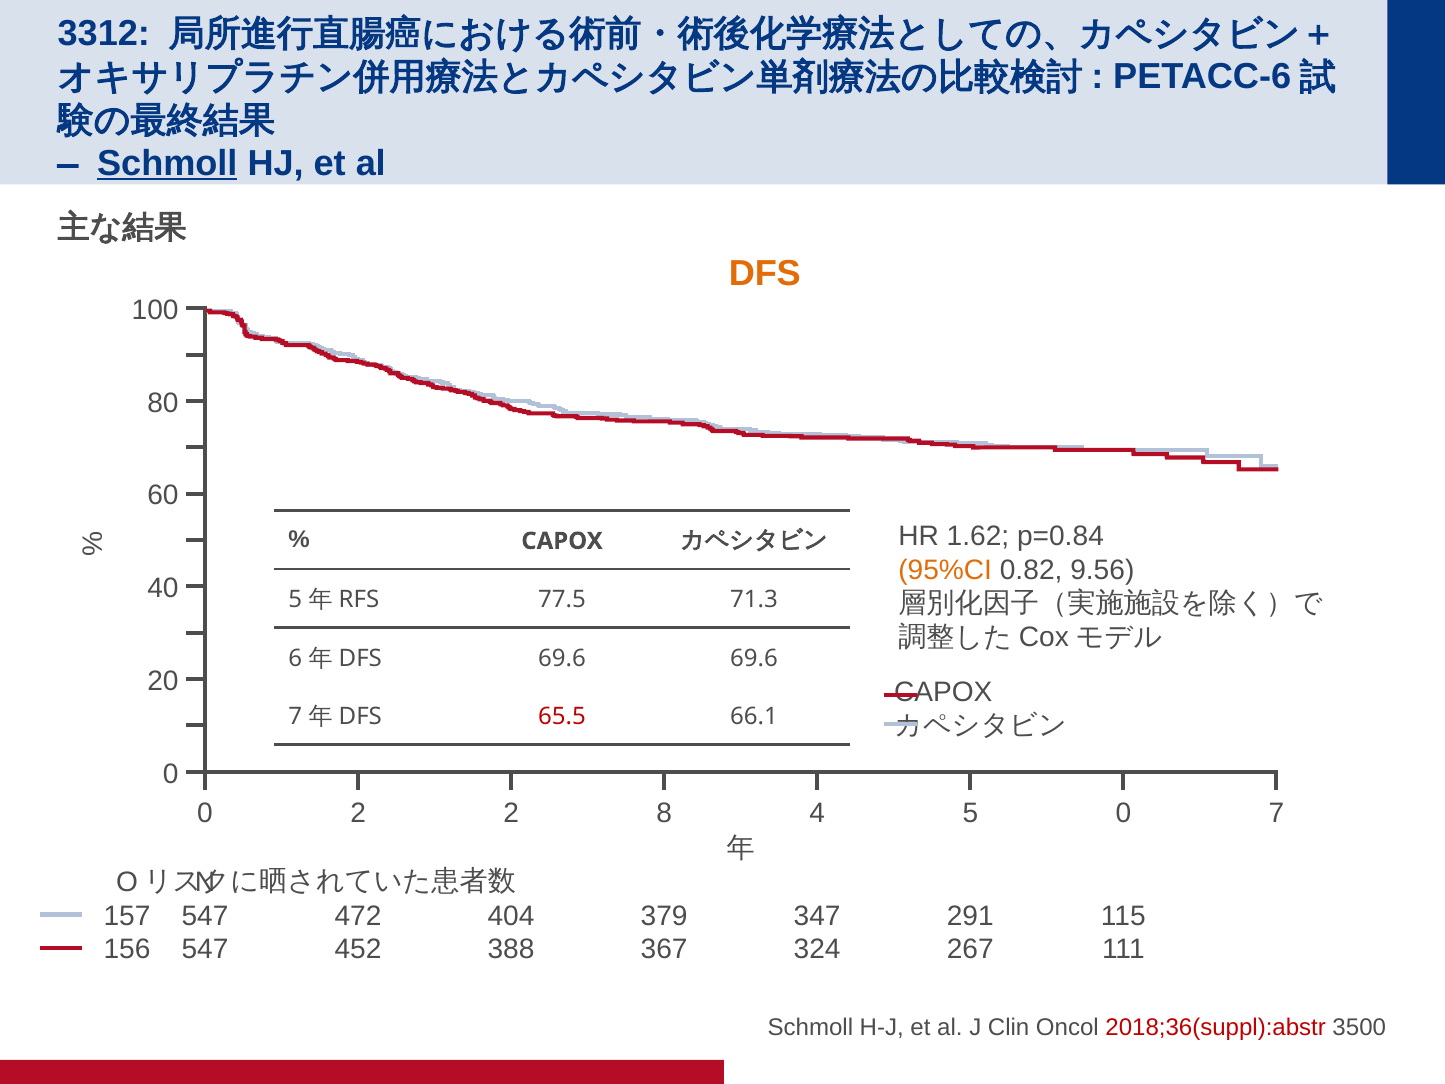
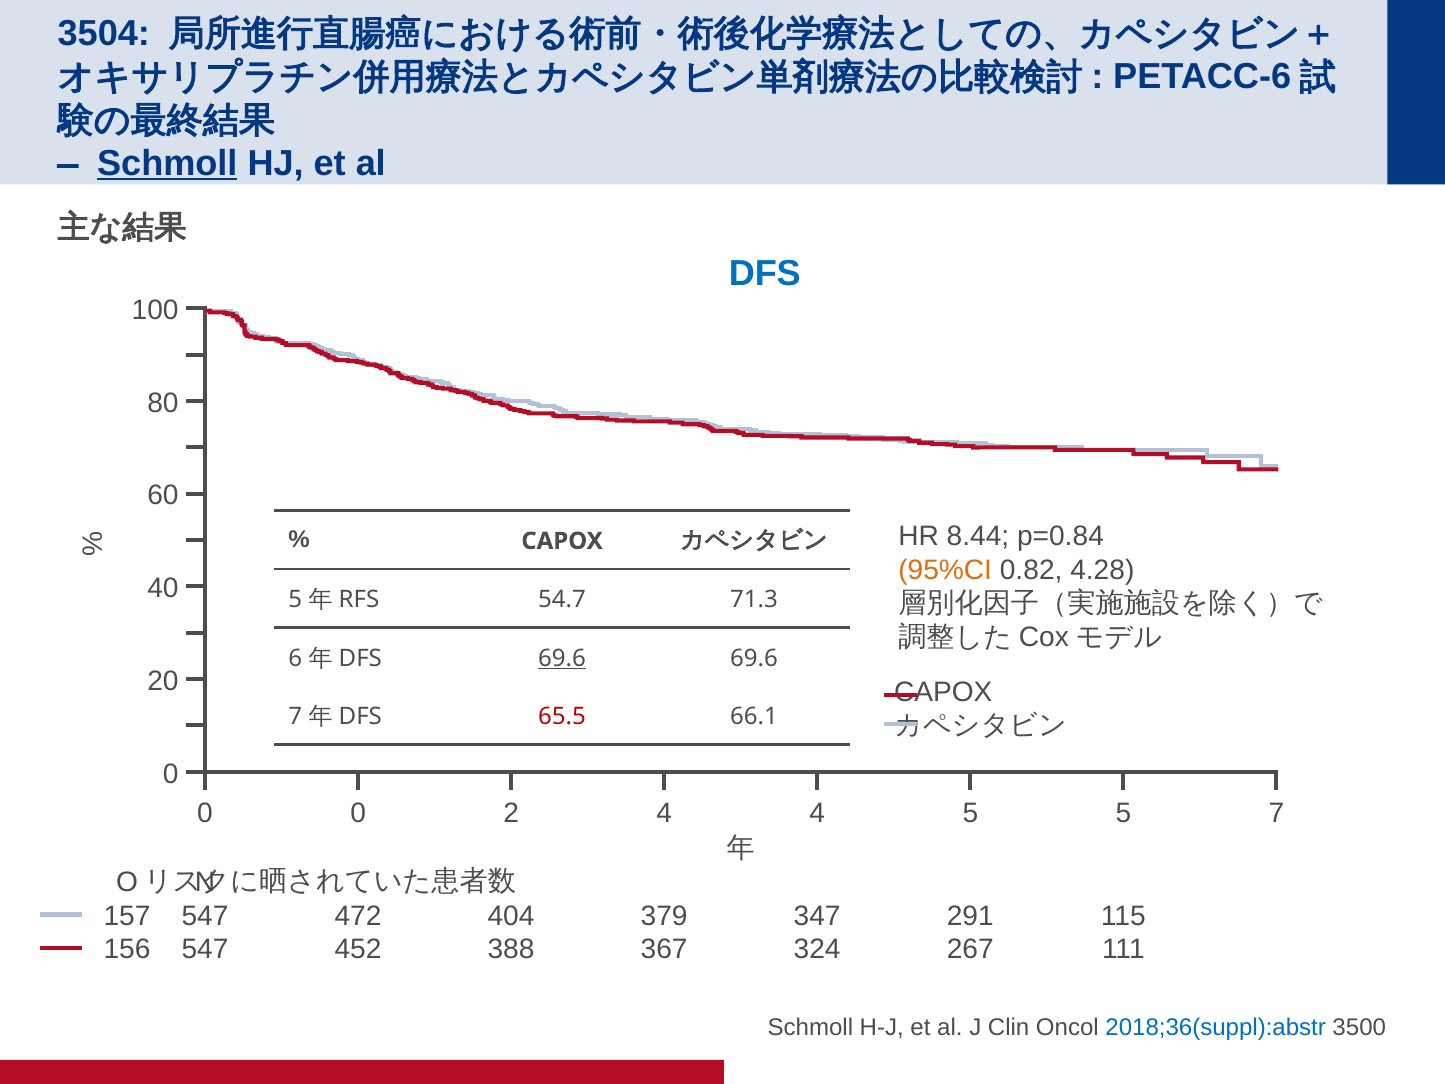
3312: 3312 -> 3504
DFS at (765, 273) colour: orange -> blue
1.62: 1.62 -> 8.44
9.56: 9.56 -> 4.28
77.5: 77.5 -> 54.7
69.6 at (562, 658) underline: none -> present
0 2: 2 -> 0
2 8: 8 -> 4
5 0: 0 -> 5
2018;36(suppl):abstr colour: red -> blue
